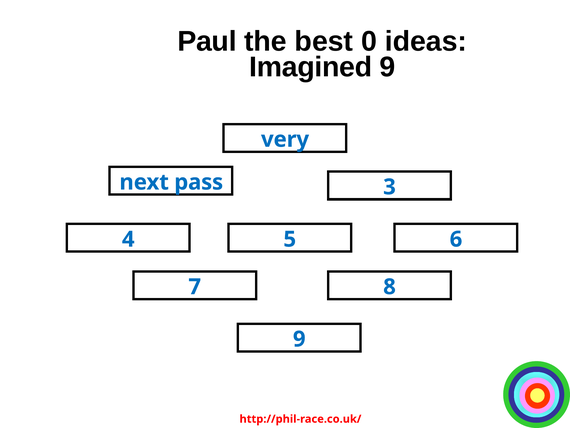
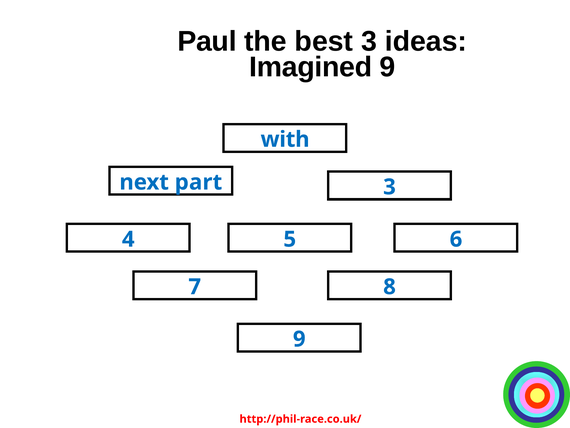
best 0: 0 -> 3
very: very -> with
pass: pass -> part
